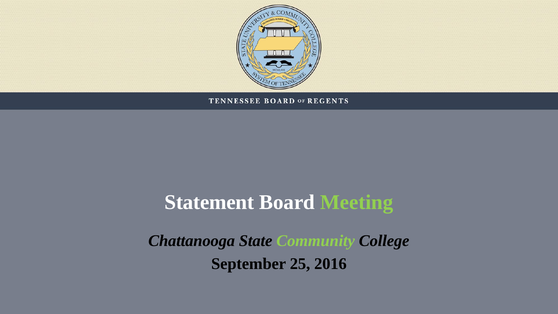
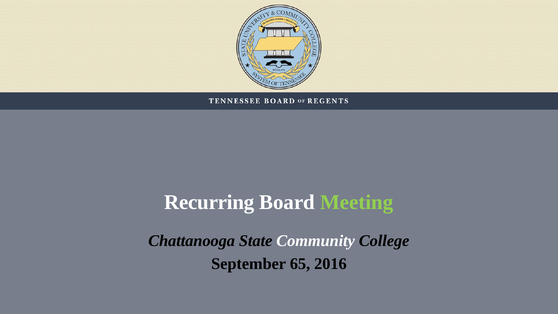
Statement: Statement -> Recurring
Community colour: light green -> white
25: 25 -> 65
